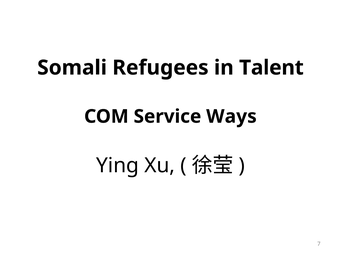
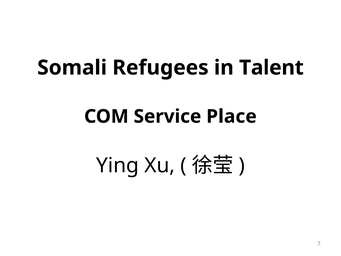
Ways: Ways -> Place
